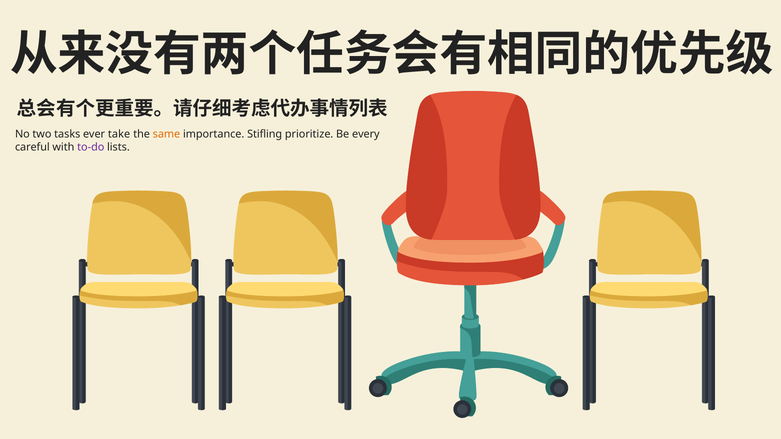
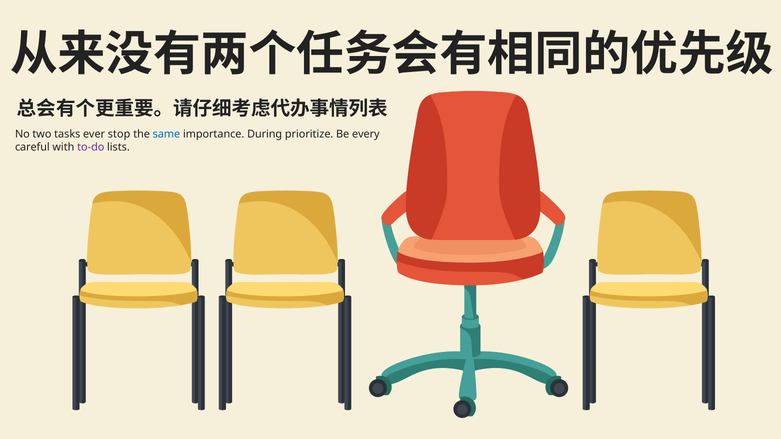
take: take -> stop
same colour: orange -> blue
Stifling: Stifling -> During
